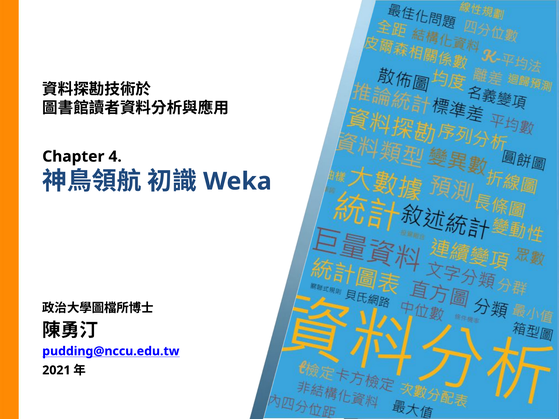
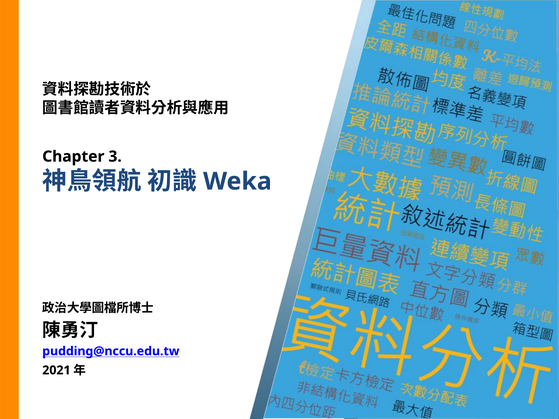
4: 4 -> 3
